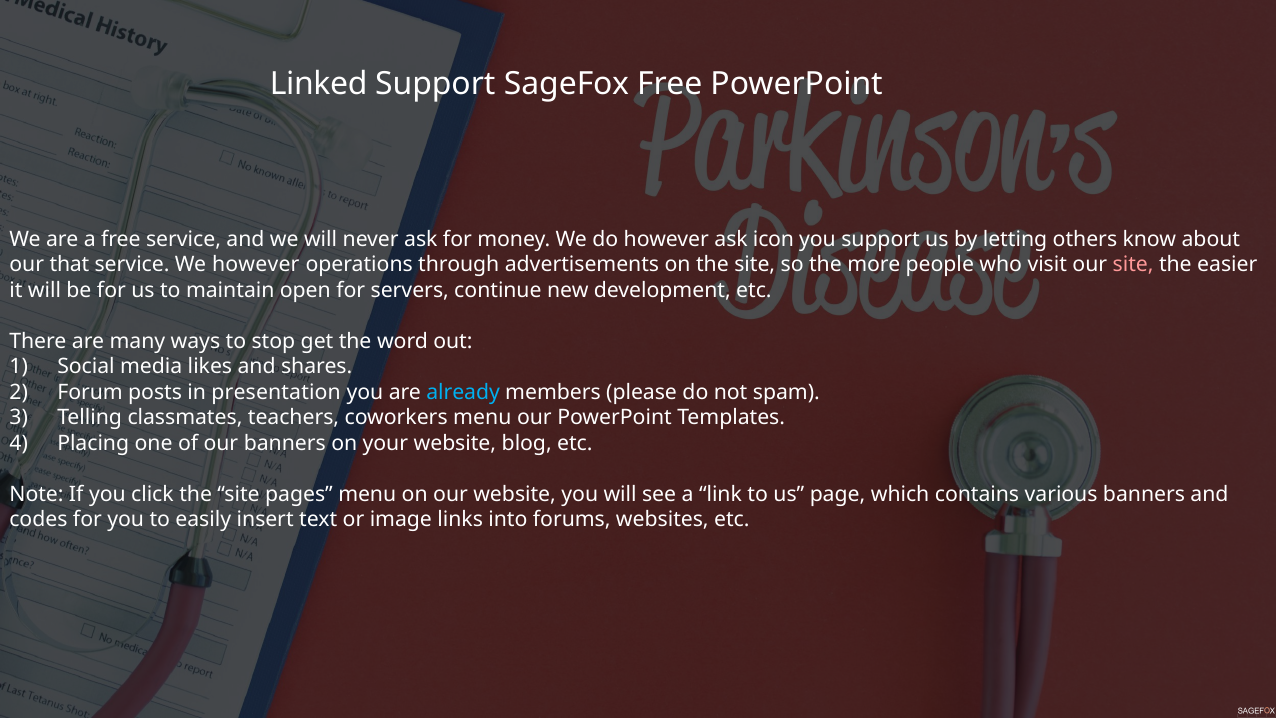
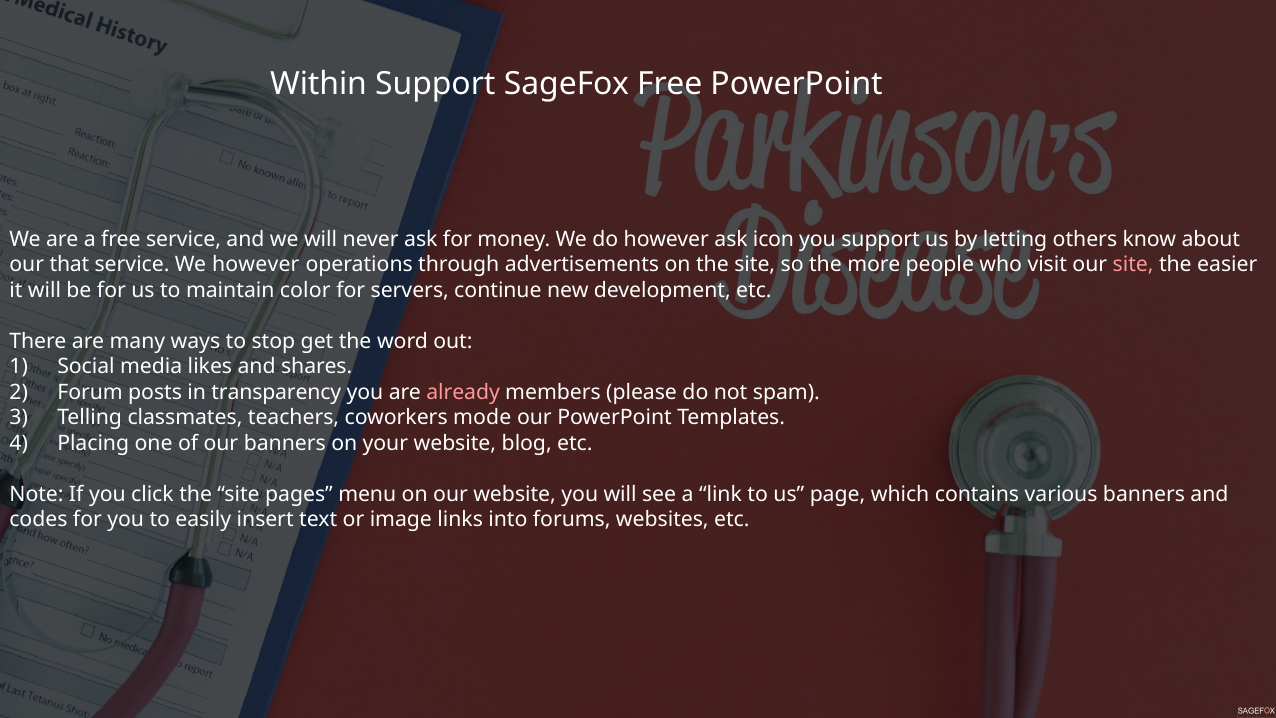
Linked: Linked -> Within
open: open -> color
presentation: presentation -> transparency
already colour: light blue -> pink
coworkers menu: menu -> mode
